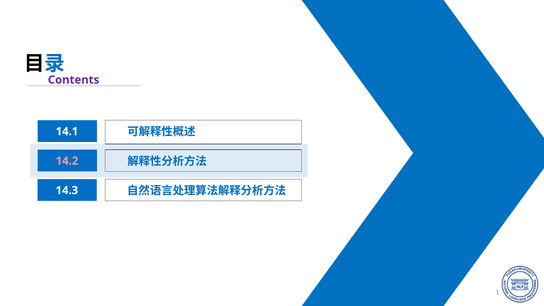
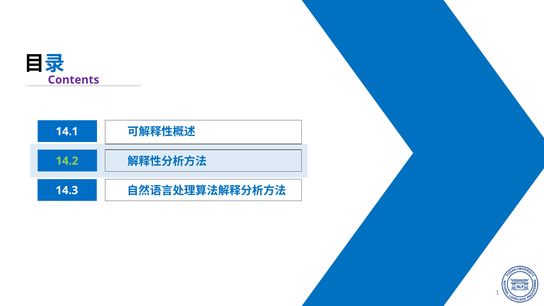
14.2 colour: pink -> light green
